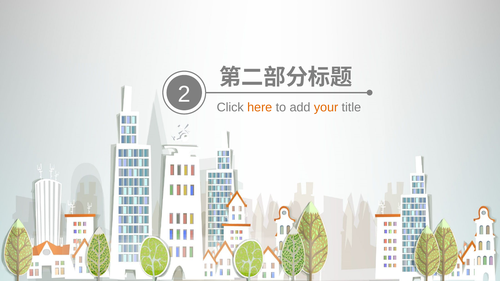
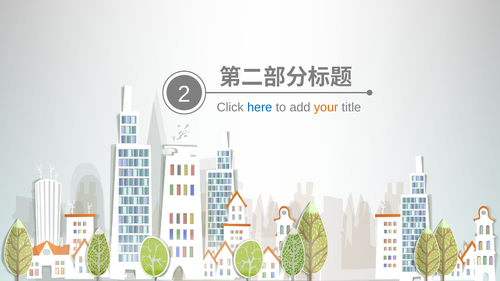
here colour: orange -> blue
